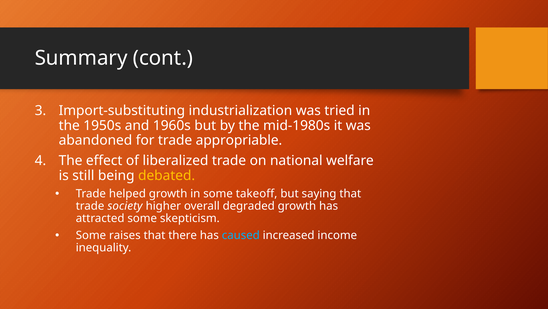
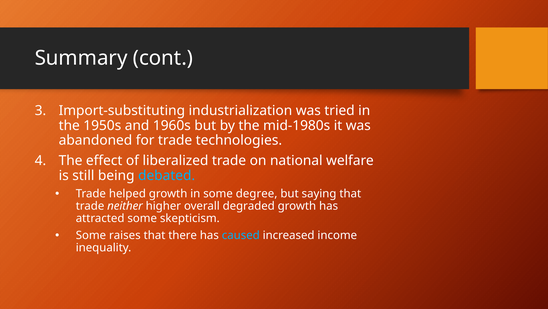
appropriable: appropriable -> technologies
debated colour: yellow -> light blue
takeoff: takeoff -> degree
society: society -> neither
